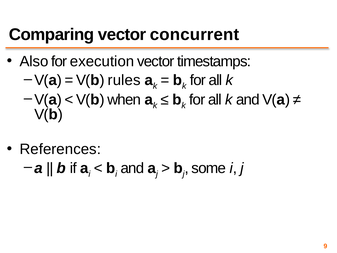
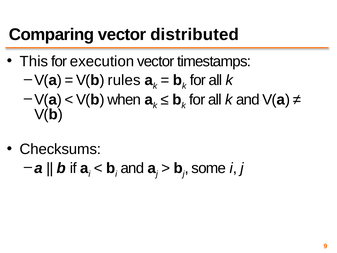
concurrent: concurrent -> distributed
Also: Also -> This
References: References -> Checksums
